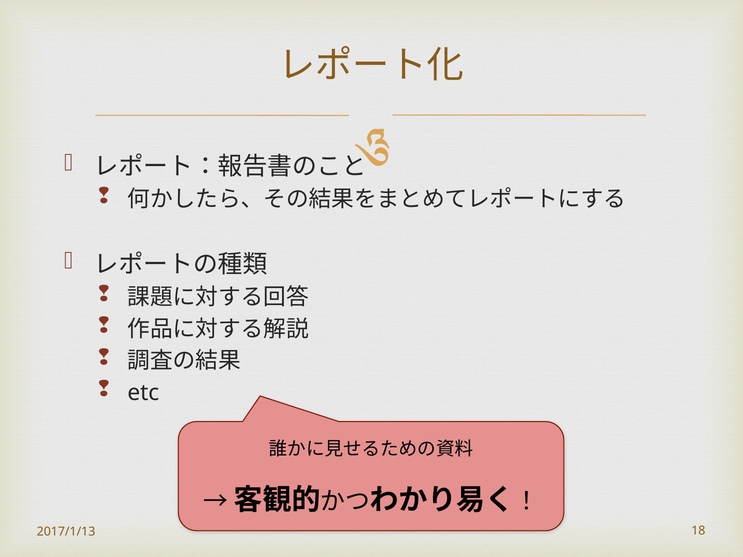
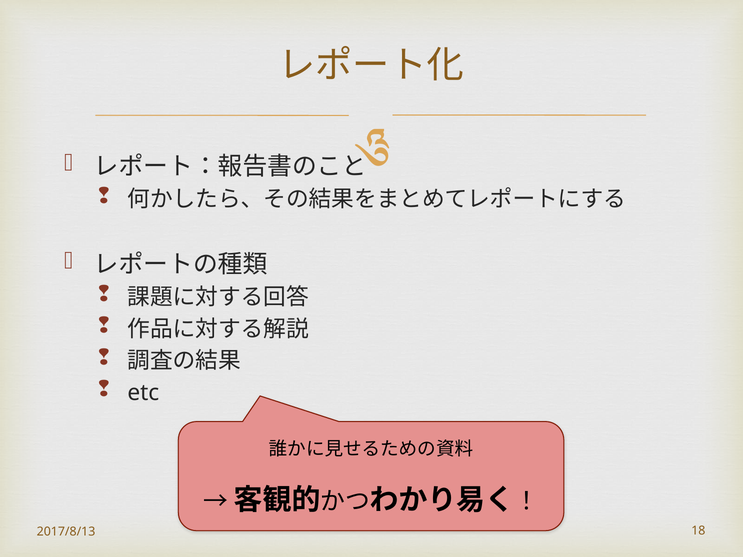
2017/1/13: 2017/1/13 -> 2017/8/13
